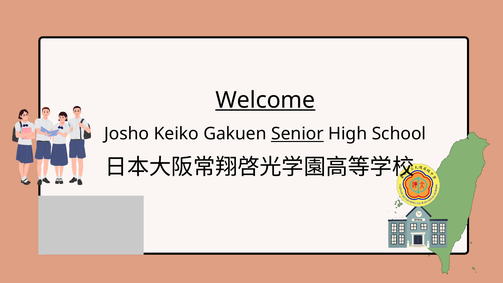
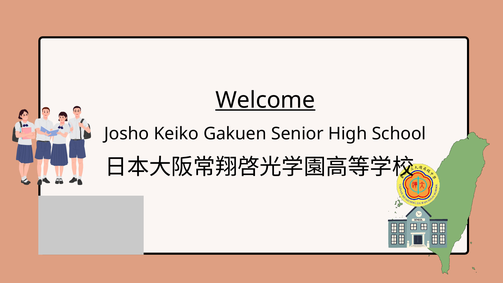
Senior underline: present -> none
